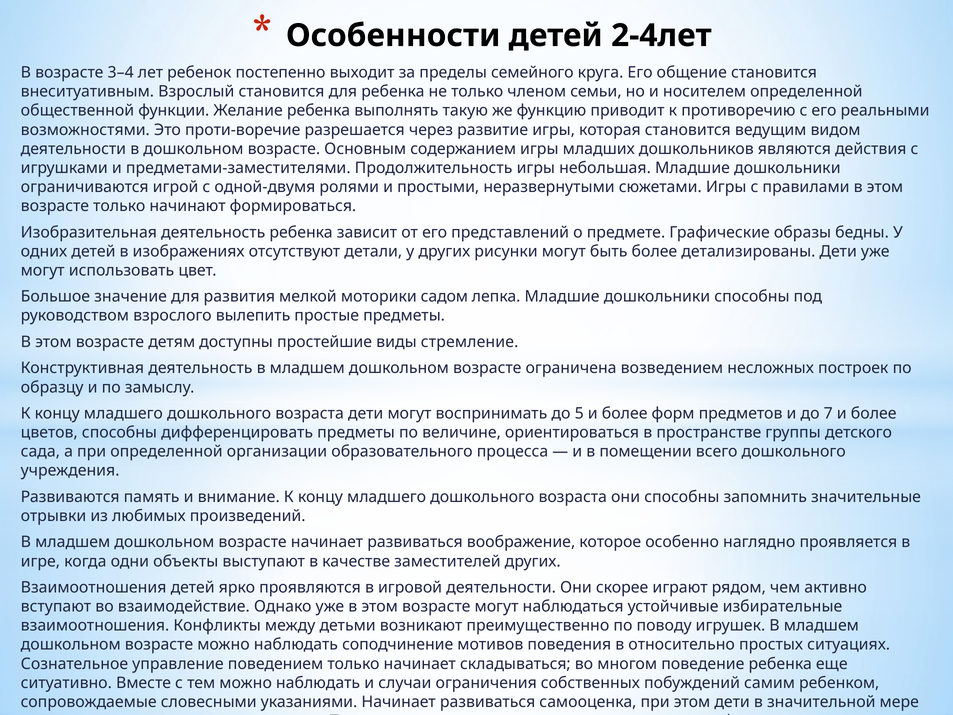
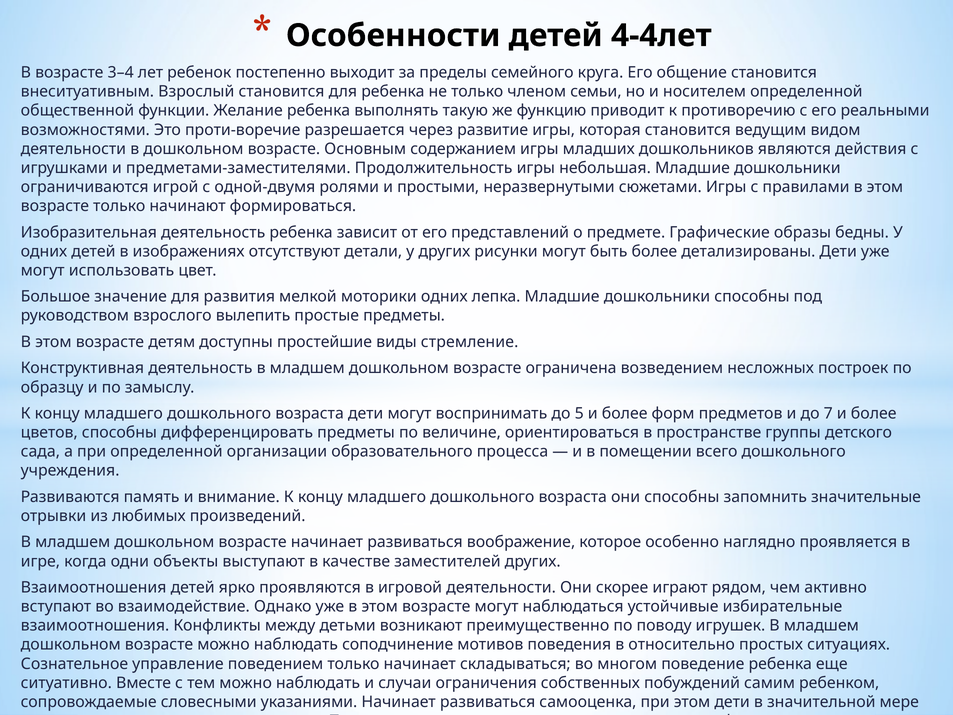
2-4лет: 2-4лет -> 4-4лет
моторики садом: садом -> одних
